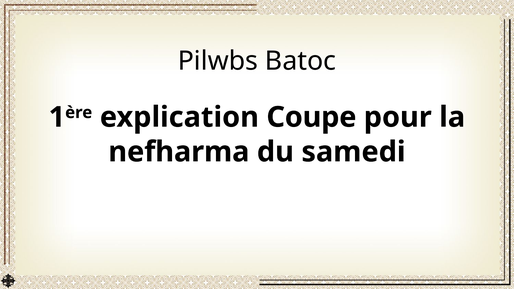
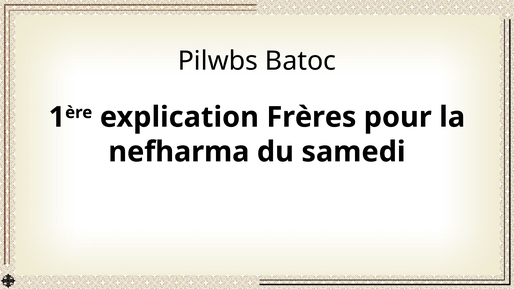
Coupe: Coupe -> Frères
